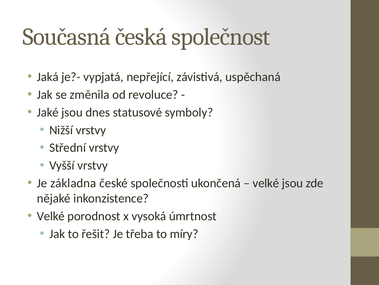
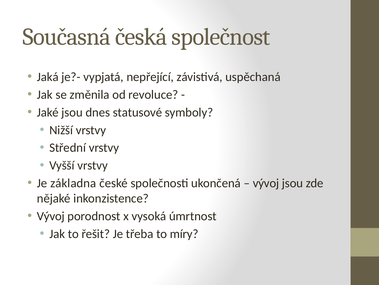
velké at (266, 183): velké -> vývoj
Velké at (51, 216): Velké -> Vývoj
